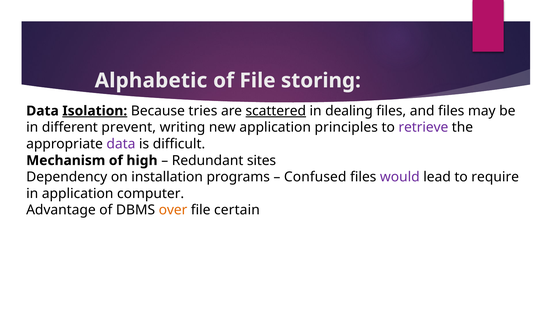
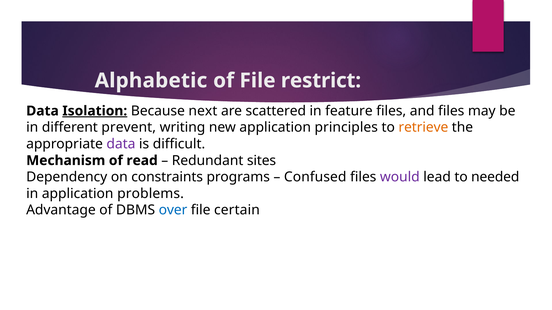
storing: storing -> restrict
tries: tries -> next
scattered underline: present -> none
dealing: dealing -> feature
retrieve colour: purple -> orange
high: high -> read
installation: installation -> constraints
require: require -> needed
computer: computer -> problems
over colour: orange -> blue
